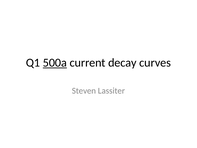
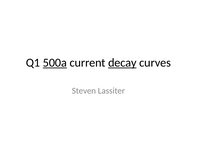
decay underline: none -> present
